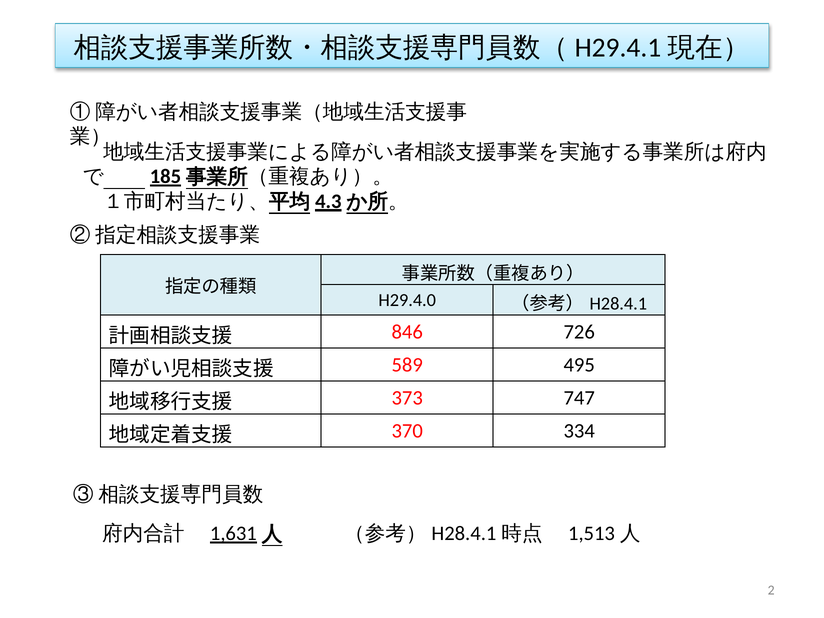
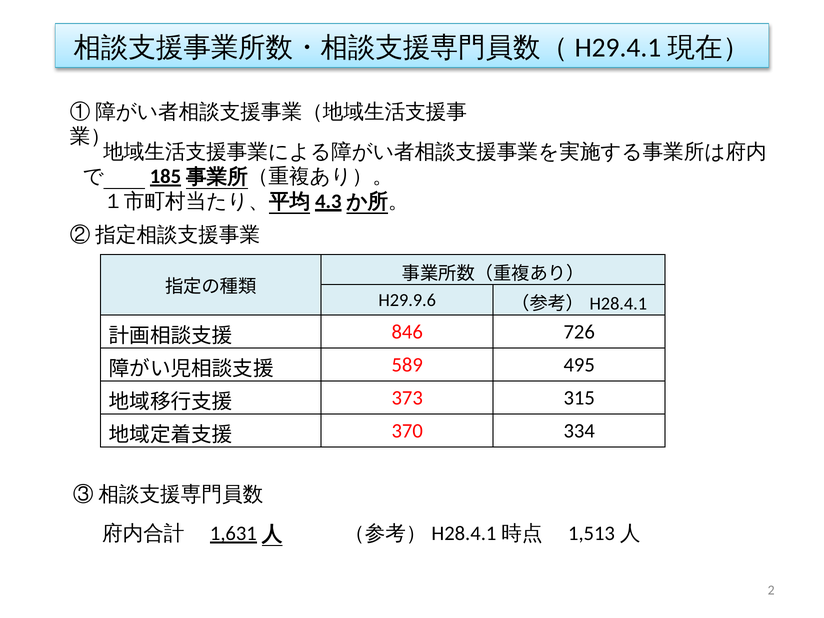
H29.4.0: H29.4.0 -> H29.9.6
747: 747 -> 315
